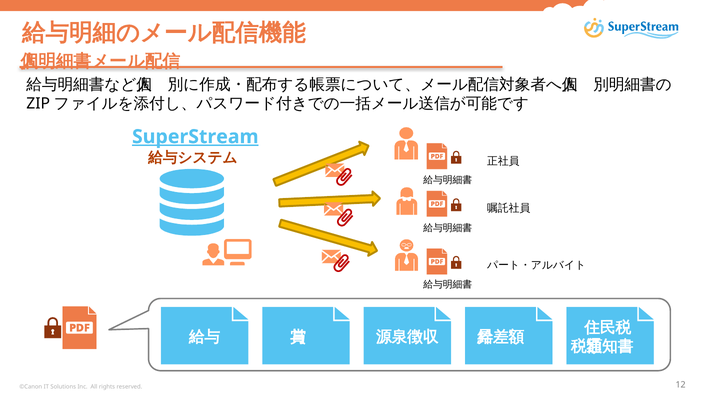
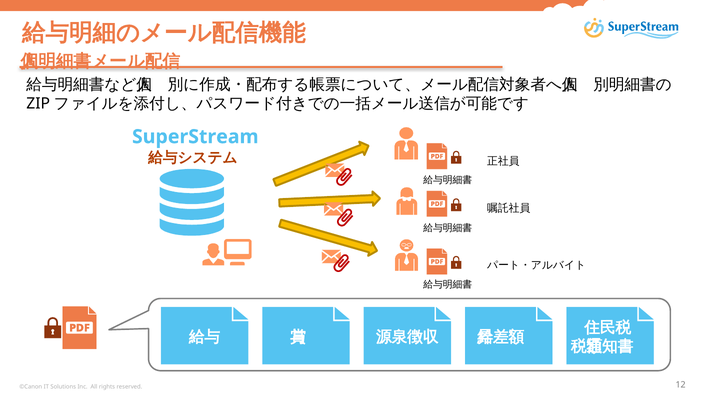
SuperStream underline: present -> none
